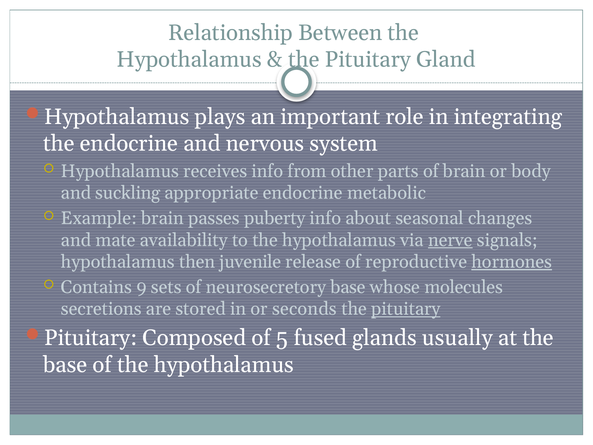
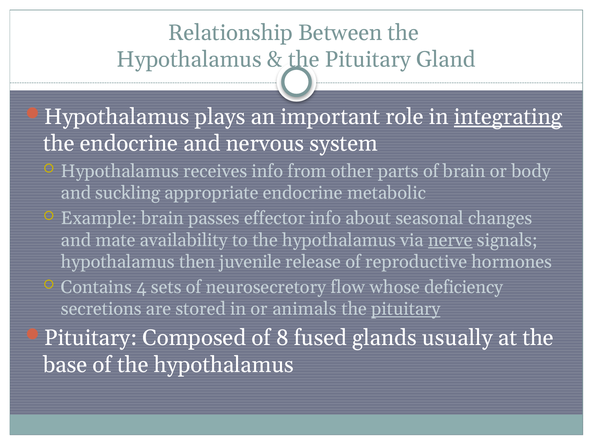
integrating underline: none -> present
puberty: puberty -> effector
hormones underline: present -> none
9: 9 -> 4
neurosecretory base: base -> flow
molecules: molecules -> deficiency
seconds: seconds -> animals
5: 5 -> 8
